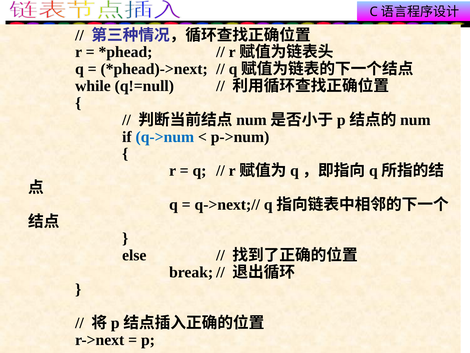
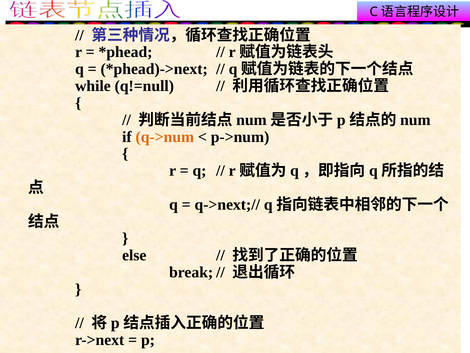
q->num colour: blue -> orange
